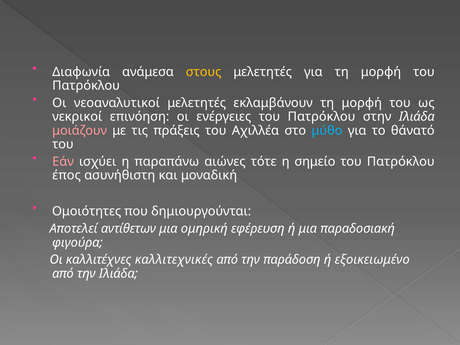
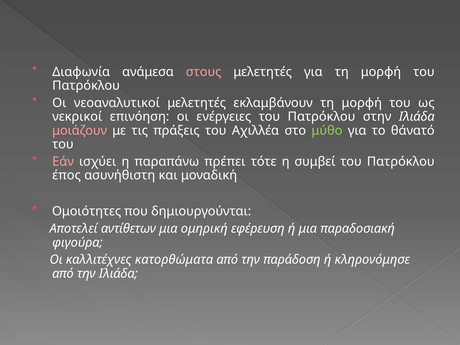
στους colour: yellow -> pink
μύθο colour: light blue -> light green
αιώνες: αιώνες -> πρέπει
σημείο: σημείο -> συμβεί
καλλιτεχνικές: καλλιτεχνικές -> κατορθώματα
εξοικειωμένο: εξοικειωμένο -> κληρονόμησε
